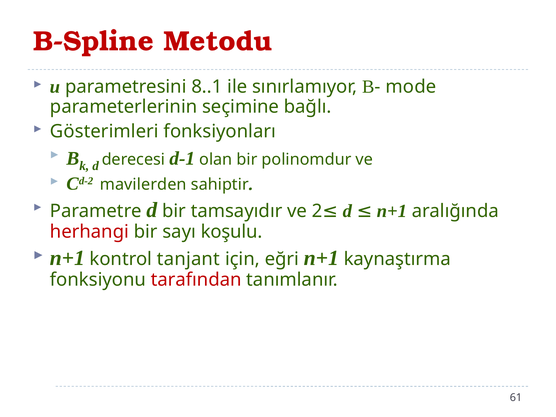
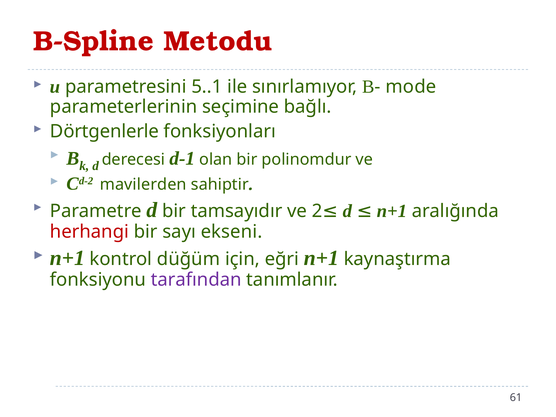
8..1: 8..1 -> 5..1
Gösterimleri: Gösterimleri -> Dörtgenlerle
koşulu: koşulu -> ekseni
tanjant: tanjant -> düğüm
tarafından colour: red -> purple
